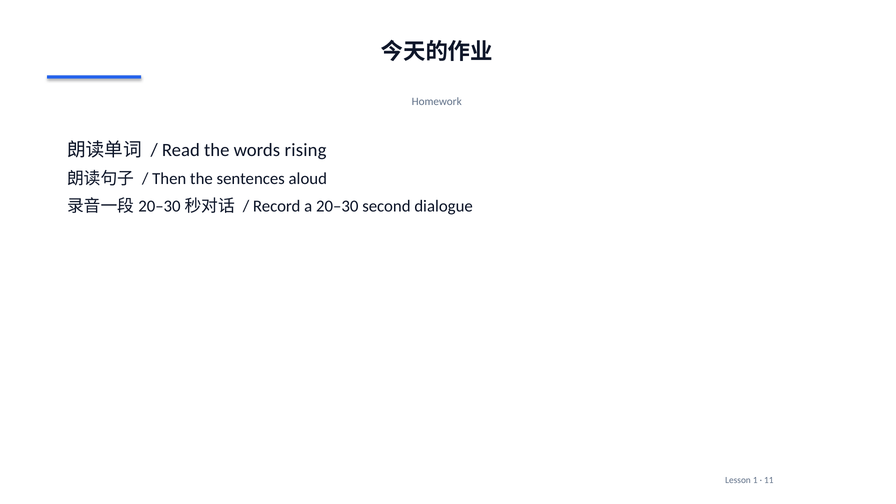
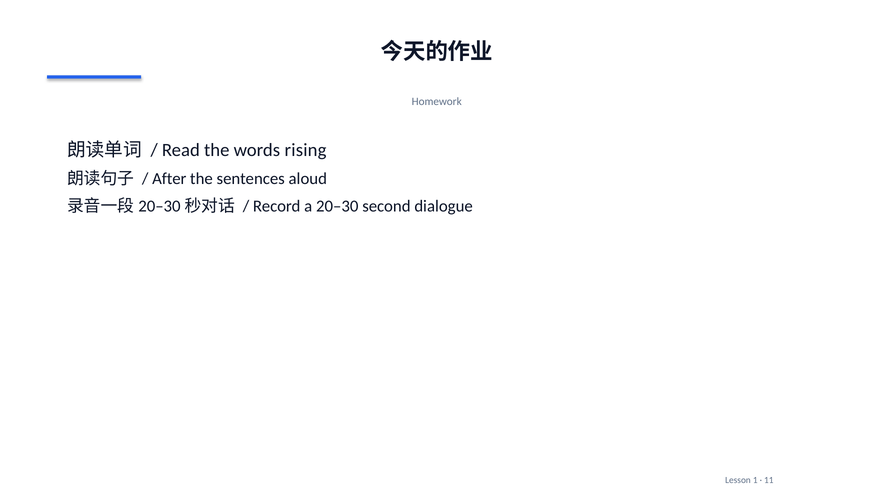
Then: Then -> After
